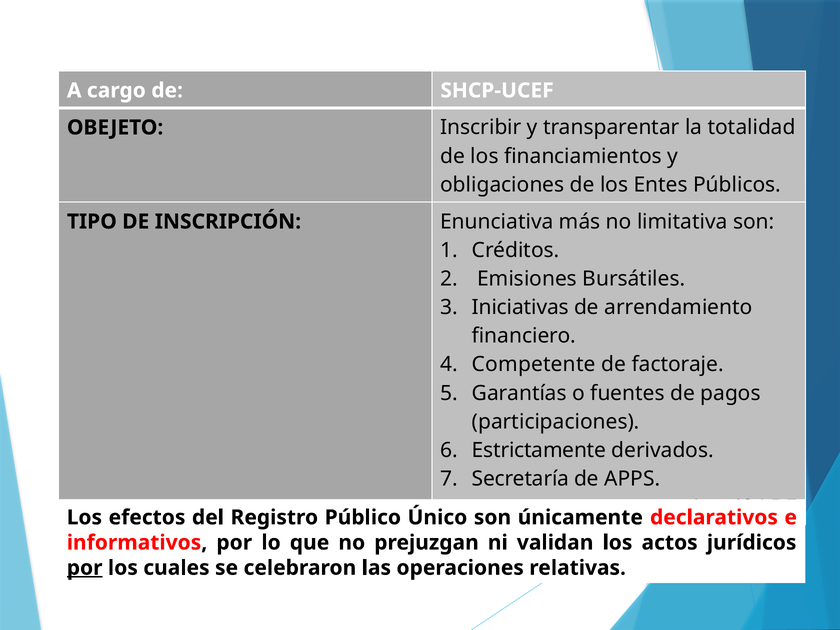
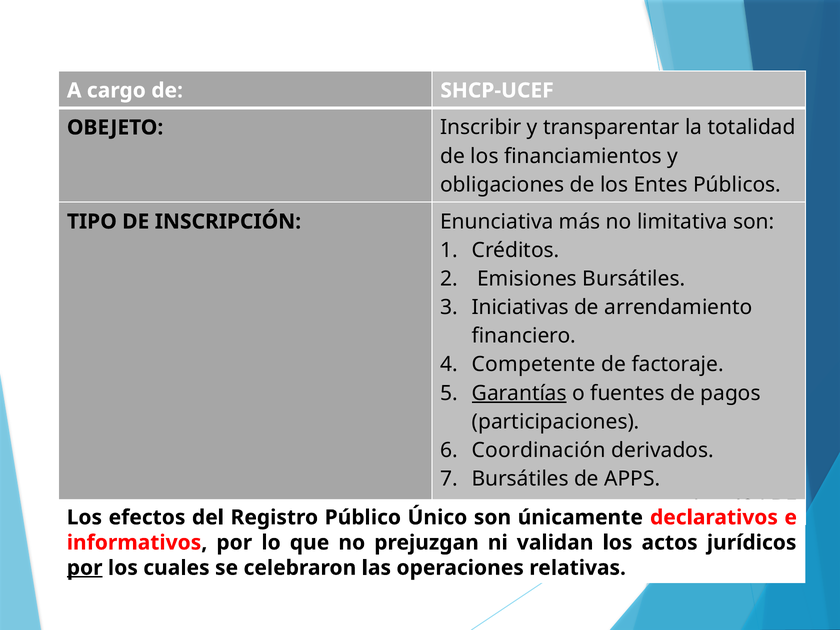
Garantías underline: none -> present
Estrictamente: Estrictamente -> Coordinación
Secretaría at (520, 479): Secretaría -> Bursátiles
